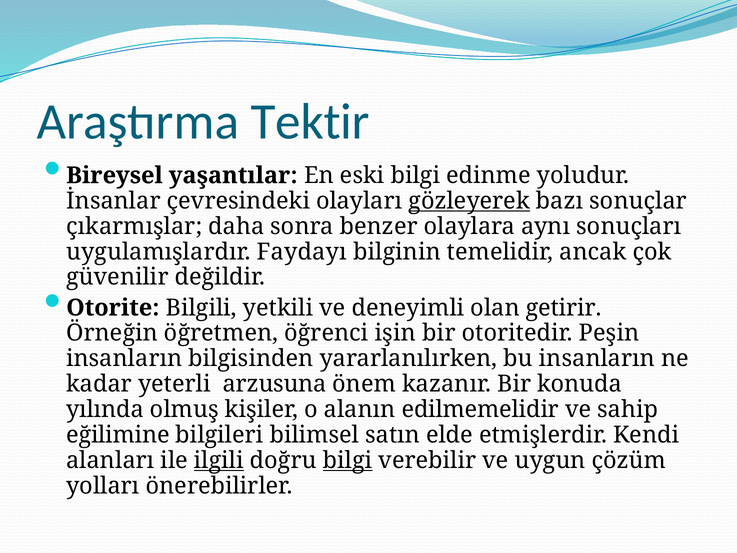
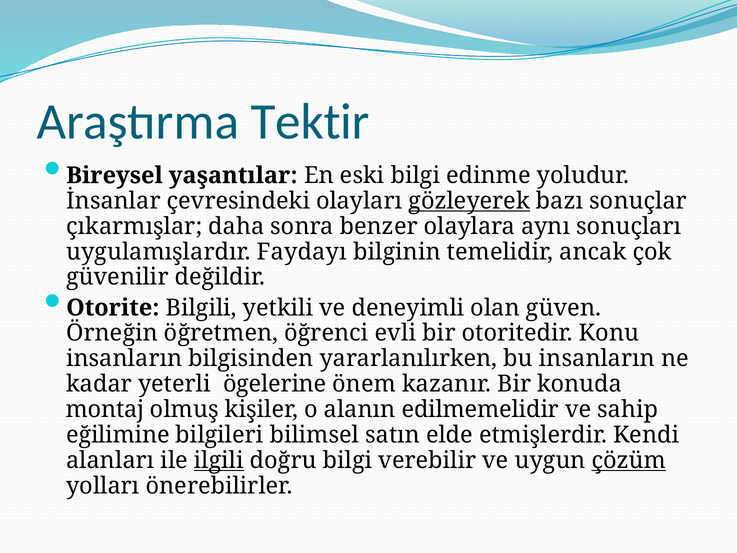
getirir: getirir -> güven
işin: işin -> evli
Peşin: Peşin -> Konu
arzusuna: arzusuna -> ögelerine
yılında: yılında -> montaj
bilgi at (348, 460) underline: present -> none
çözüm underline: none -> present
